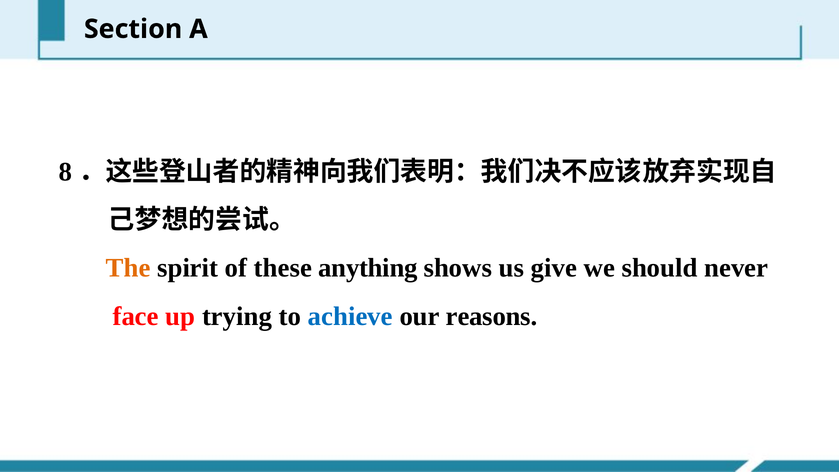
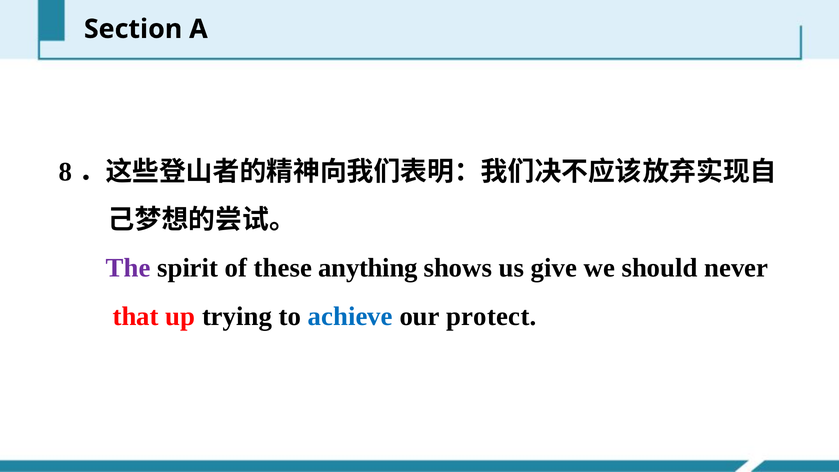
The colour: orange -> purple
face: face -> that
reasons: reasons -> protect
